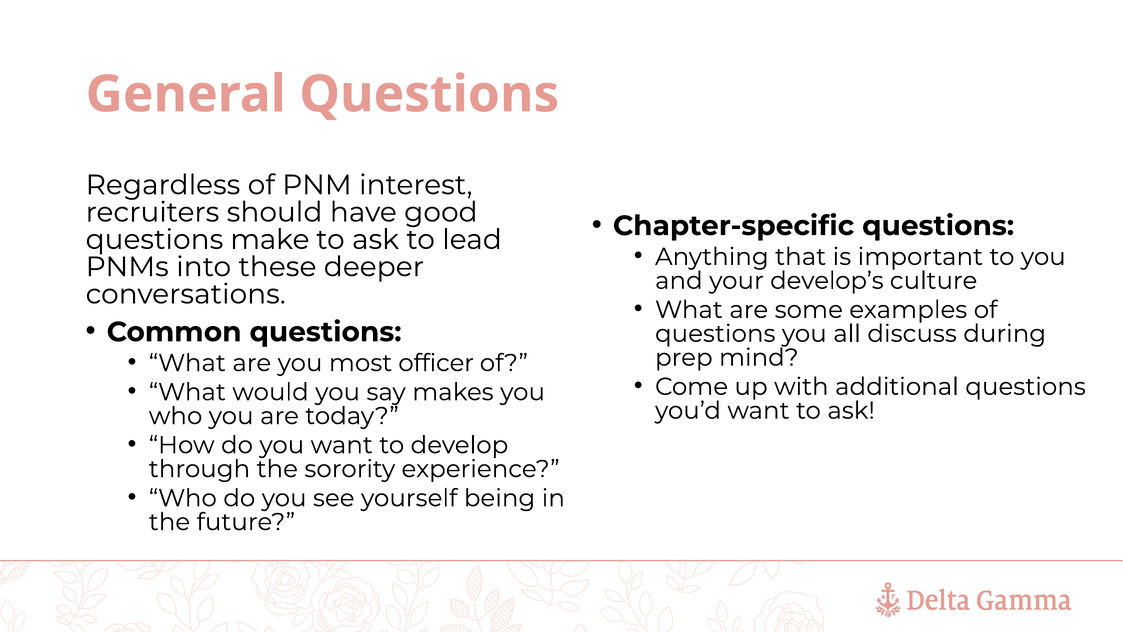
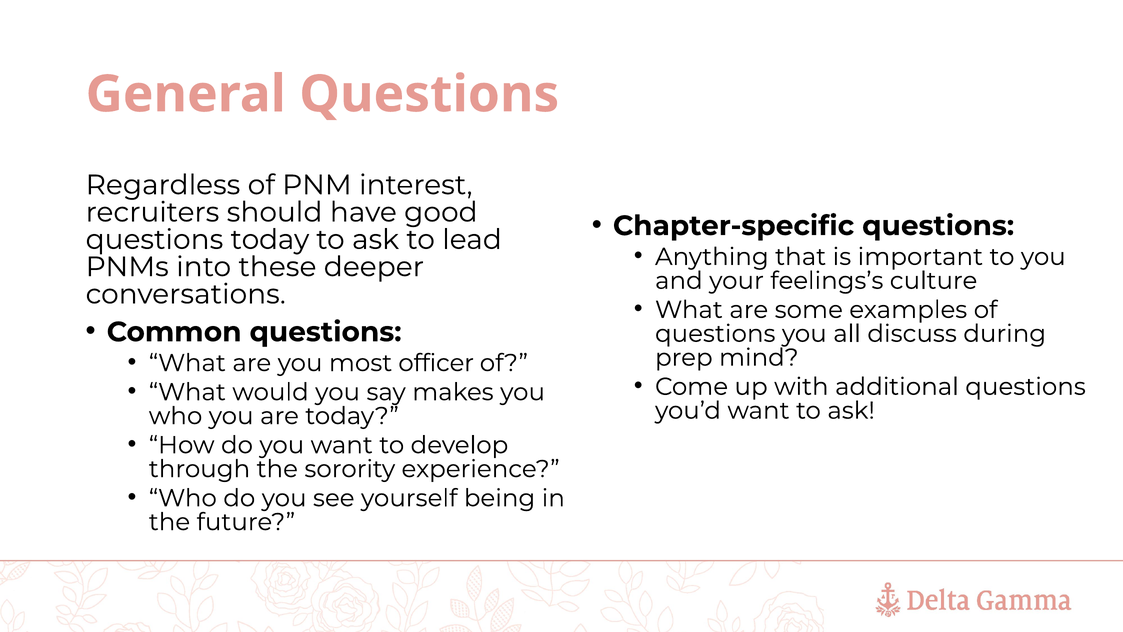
questions make: make -> today
develop’s: develop’s -> feelings’s
